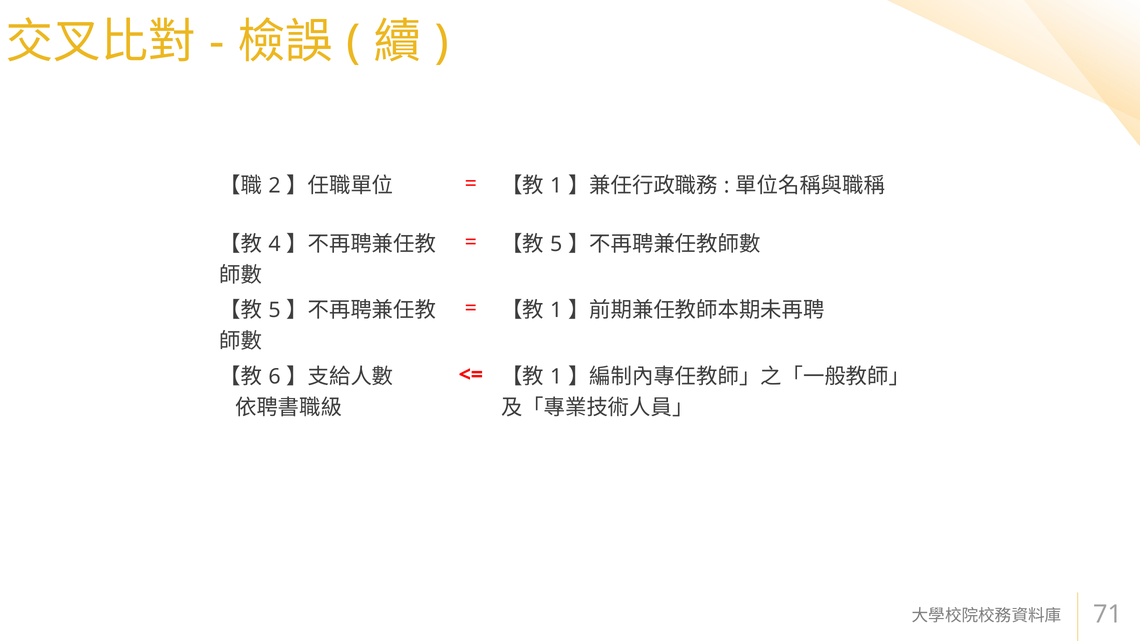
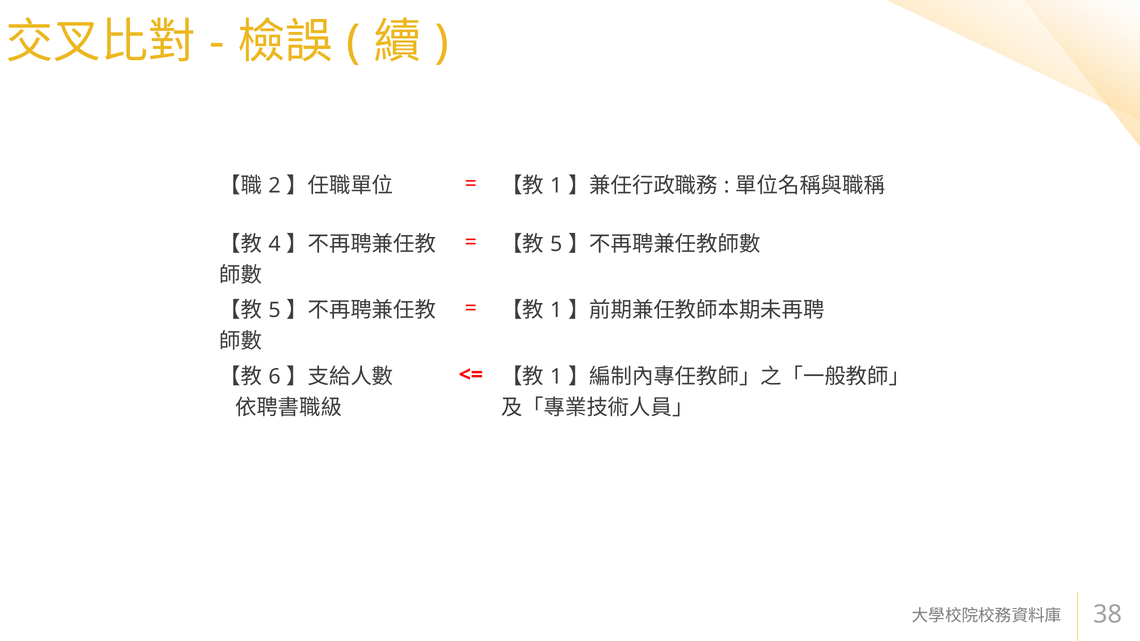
71: 71 -> 38
